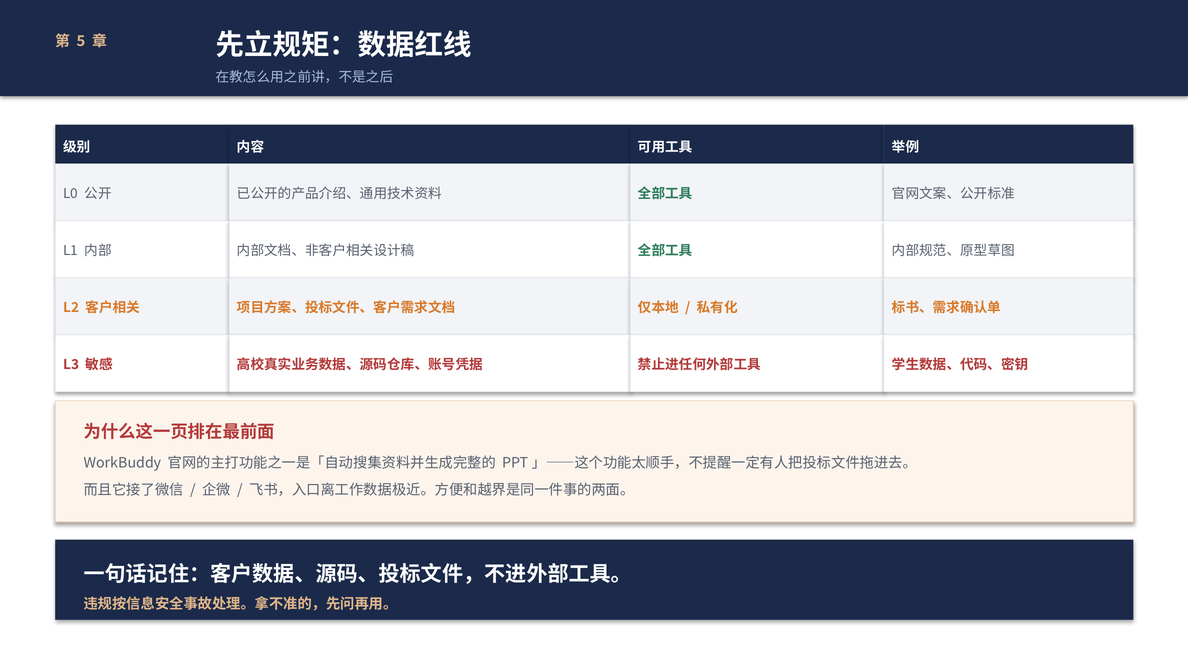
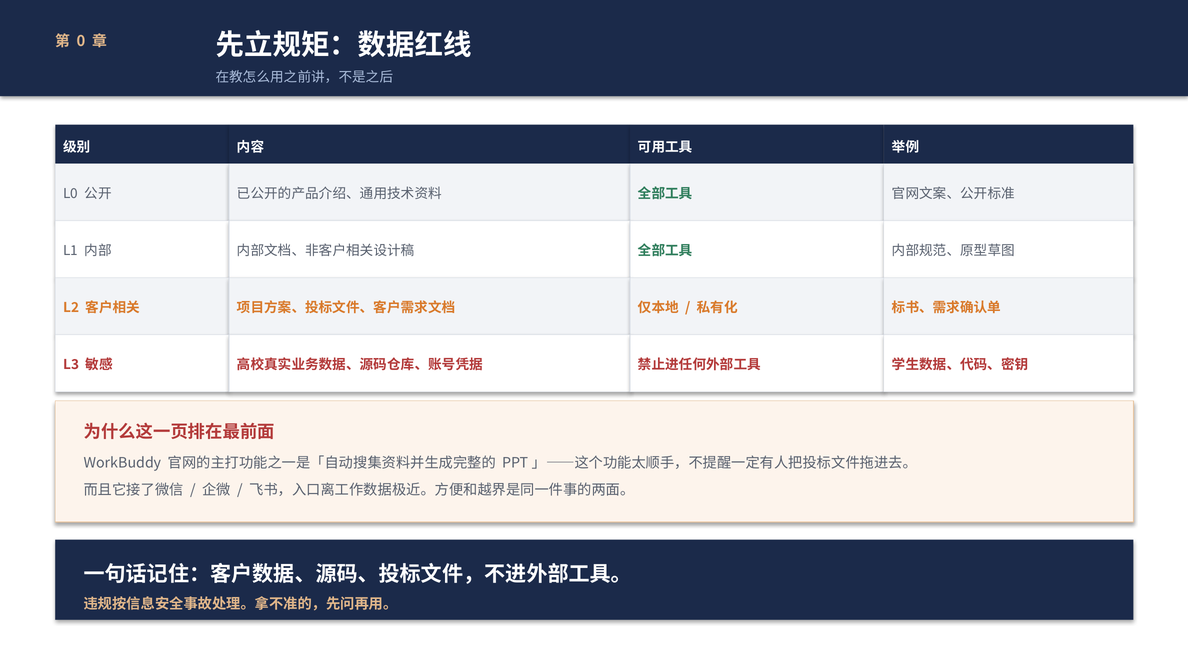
5: 5 -> 0
